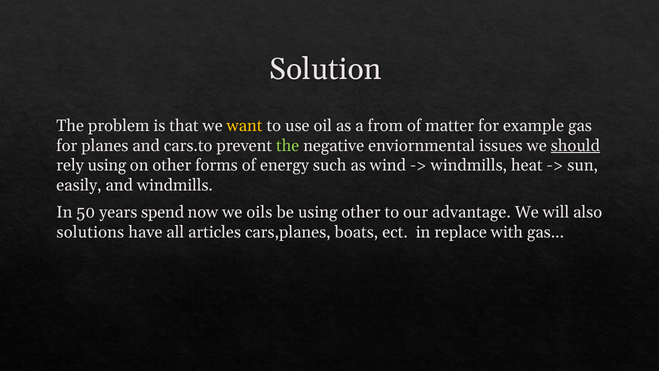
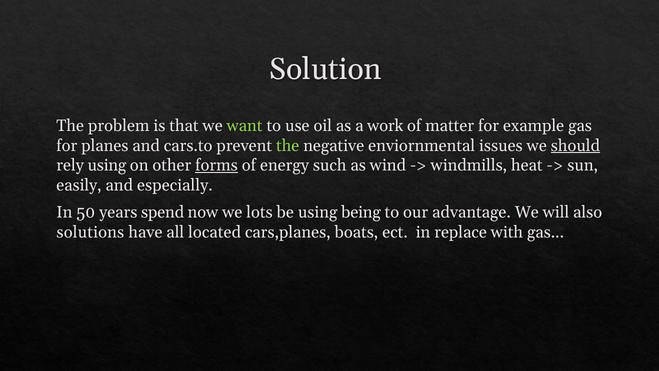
want colour: yellow -> light green
from: from -> work
forms underline: none -> present
and windmills: windmills -> especially
oils: oils -> lots
using other: other -> being
articles: articles -> located
